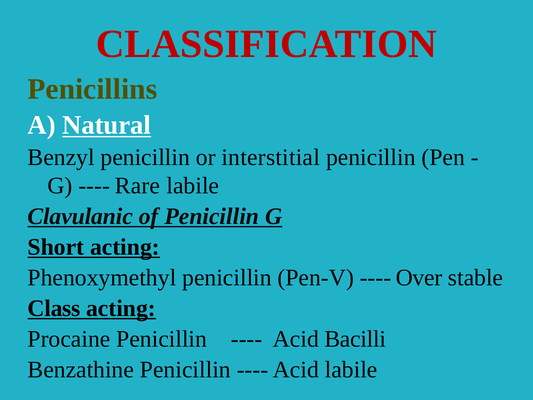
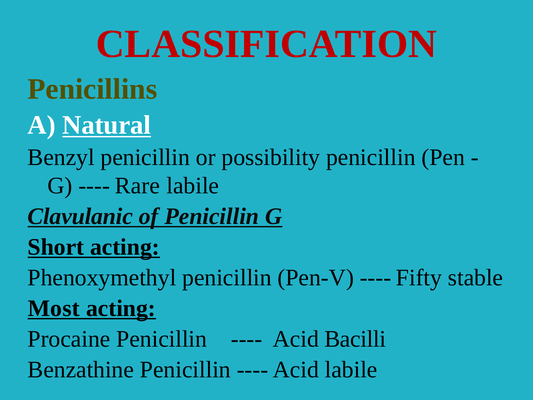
interstitial: interstitial -> possibility
Over: Over -> Fifty
Class: Class -> Most
